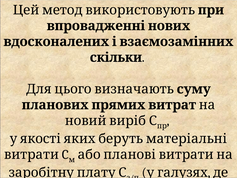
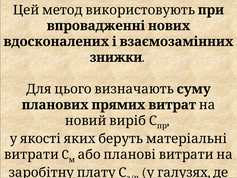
скільки: скільки -> знижки
